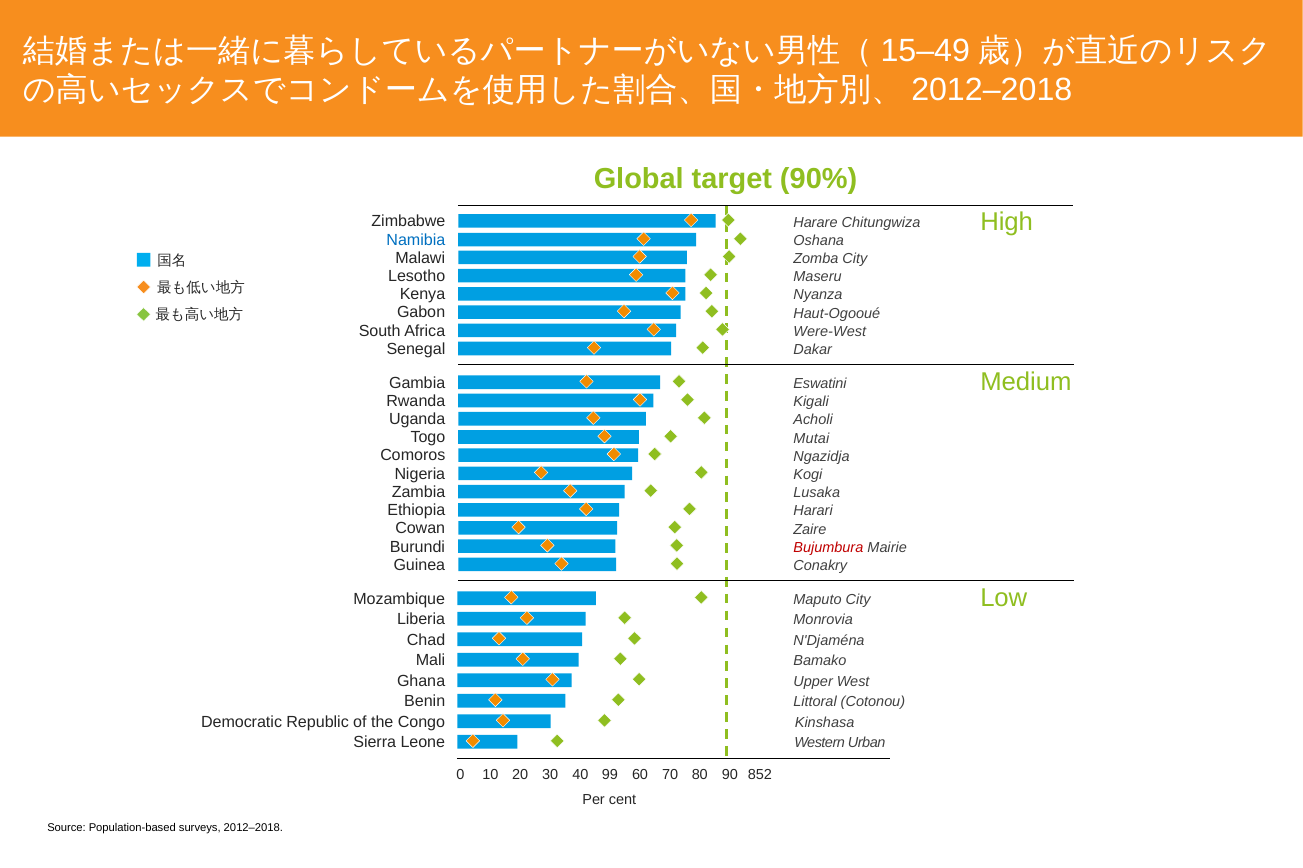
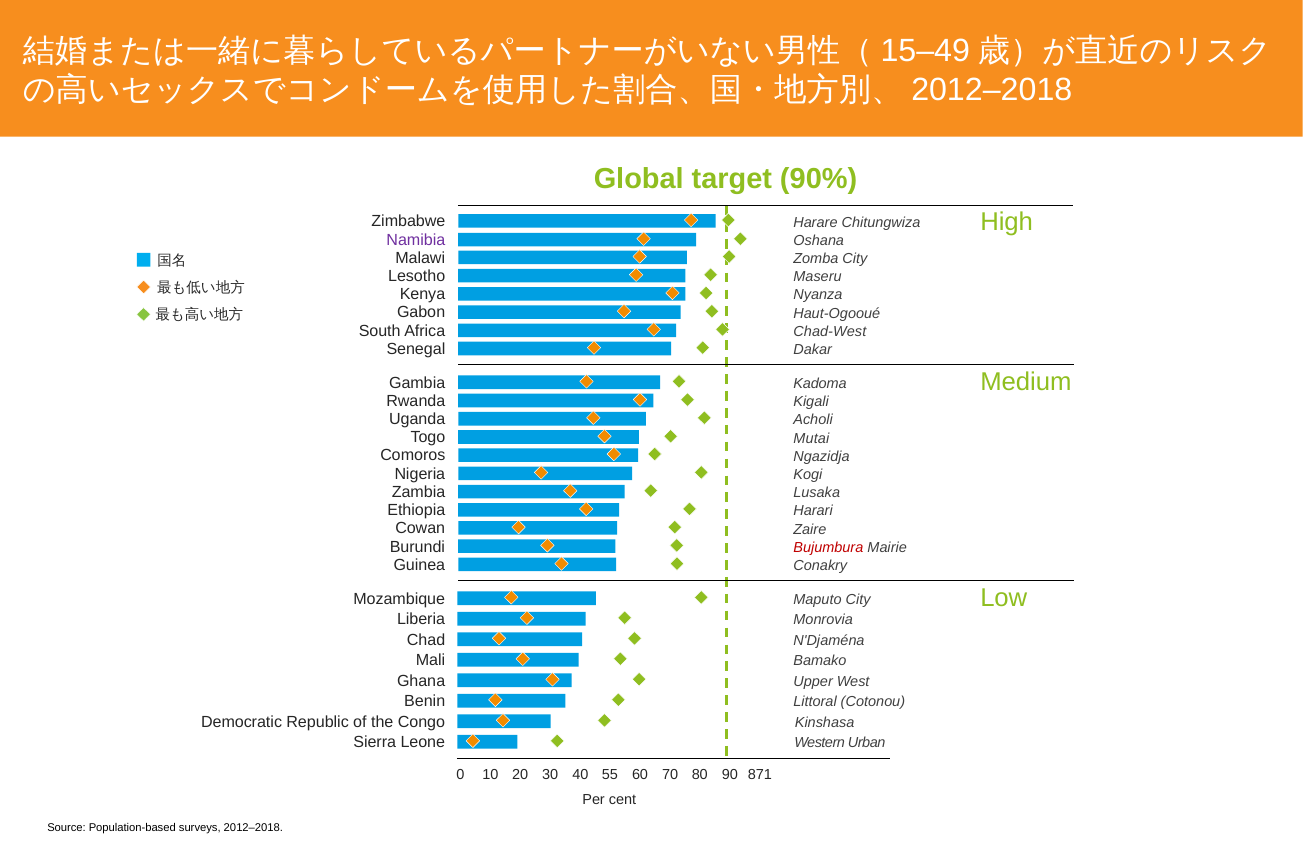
Namibia colour: blue -> purple
Were-West: Were-West -> Chad-West
Eswatini: Eswatini -> Kadoma
99: 99 -> 55
852: 852 -> 871
